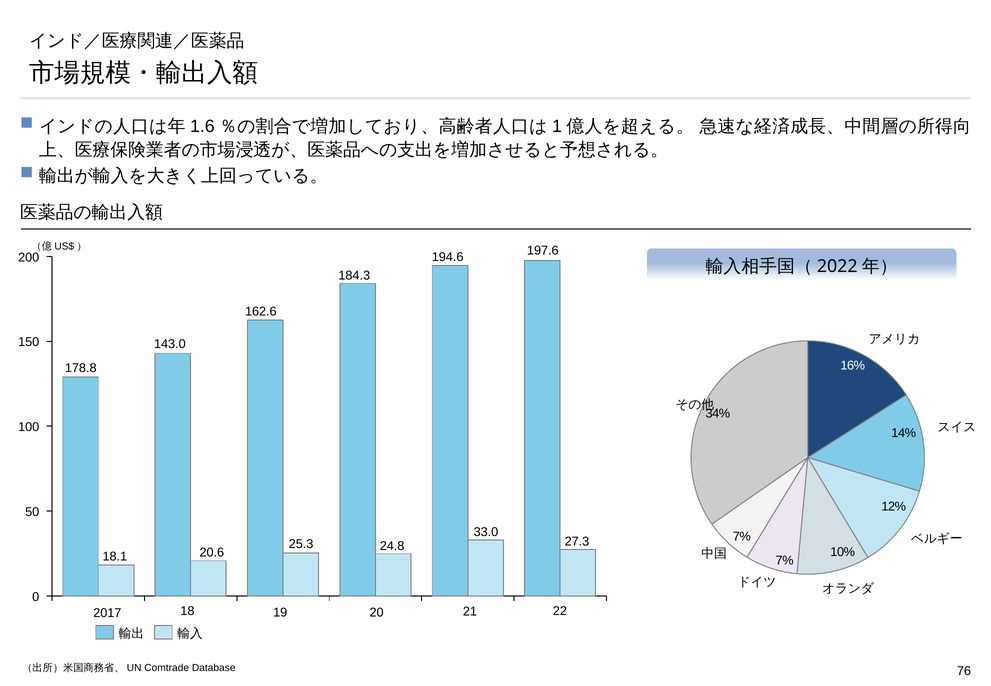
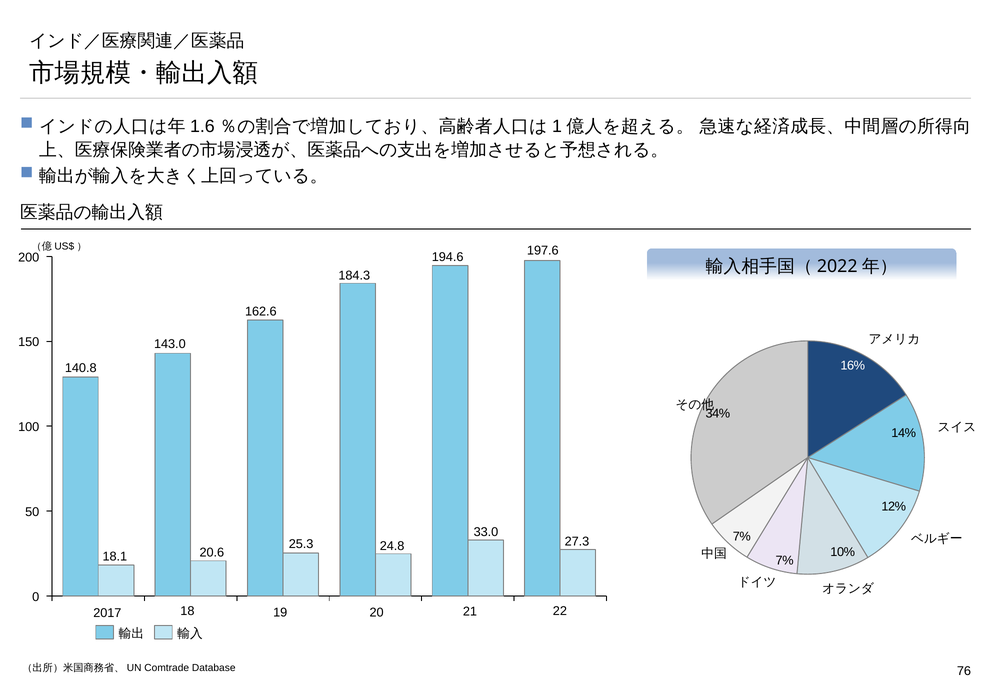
178.8: 178.8 -> 140.8
